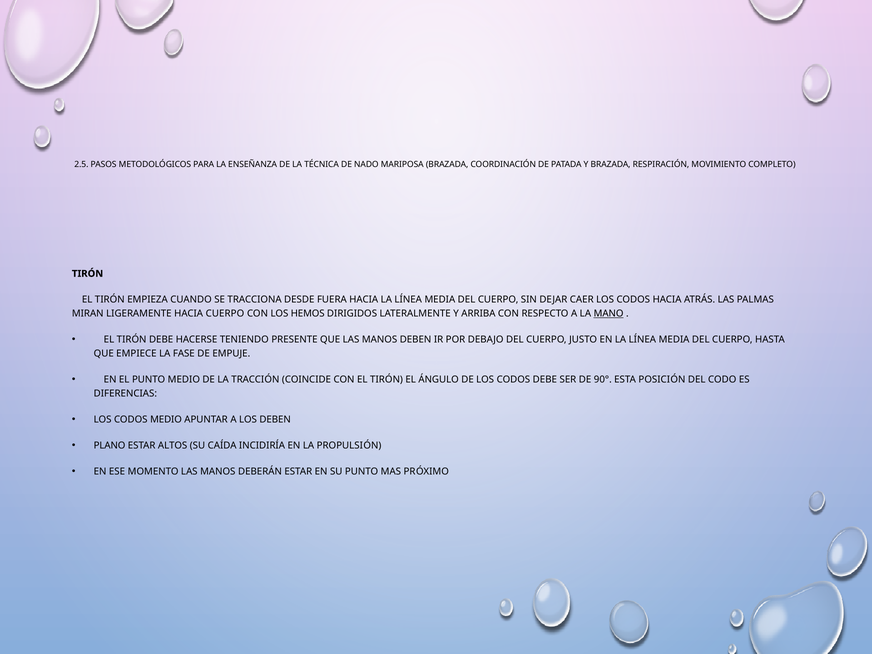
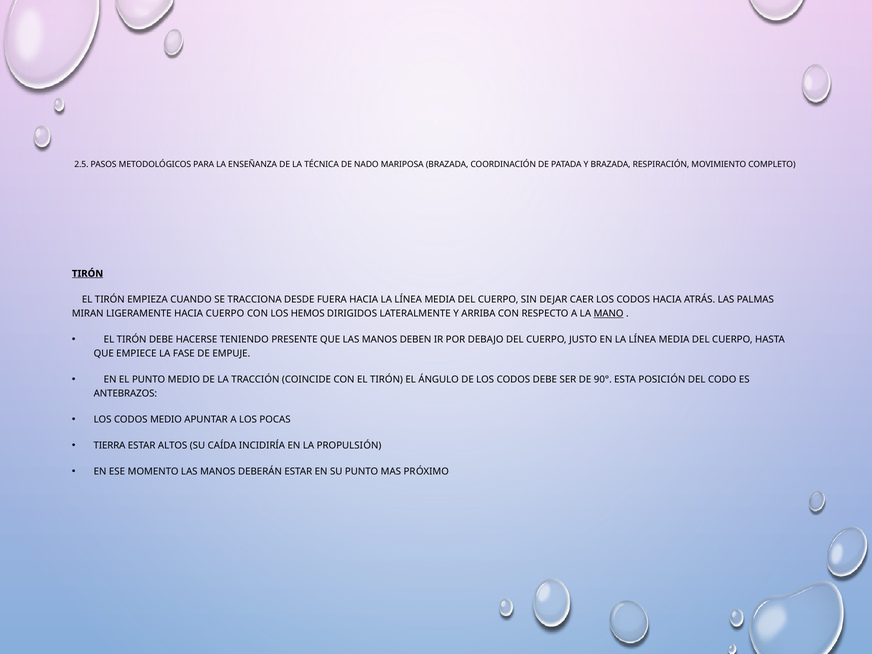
TIRÓN underline: none -> present
DIFERENCIAS: DIFERENCIAS -> ANTEBRAZOS
LOS DEBEN: DEBEN -> POCAS
PLANO: PLANO -> TIERRA
